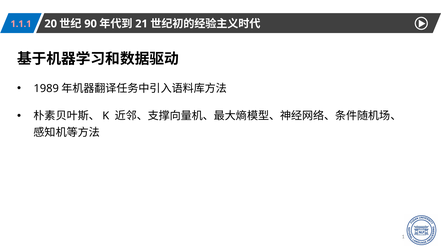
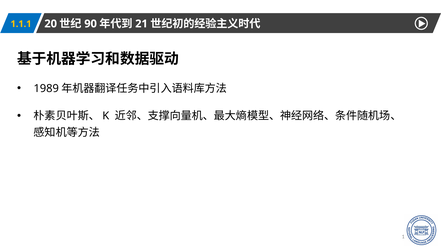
1.1.1 colour: pink -> yellow
